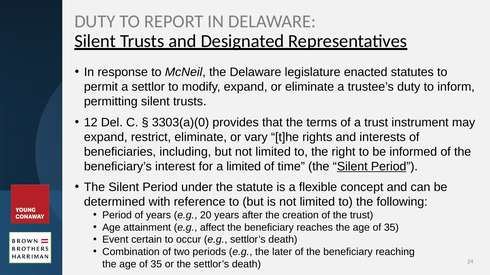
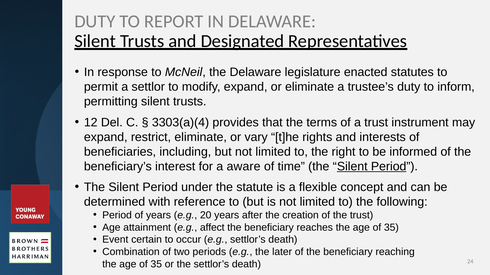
3303(a)(0: 3303(a)(0 -> 3303(a)(4
a limited: limited -> aware
